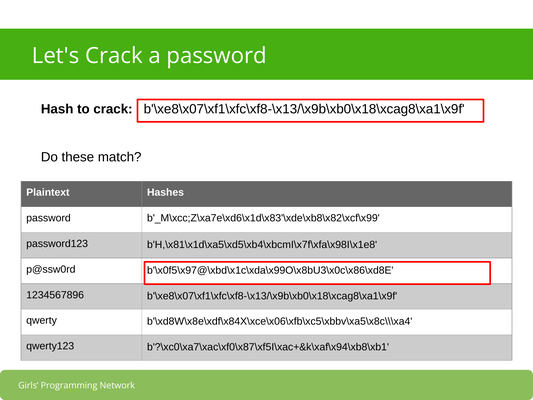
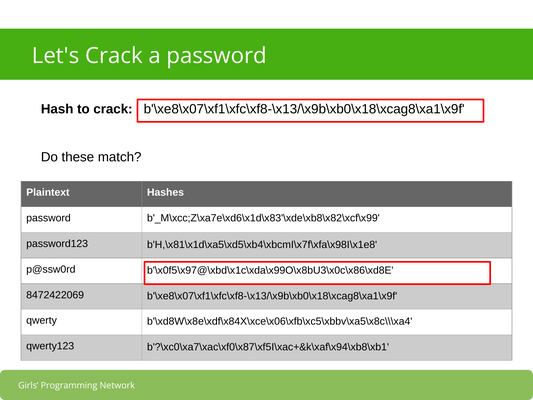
1234567896: 1234567896 -> 8472422069
